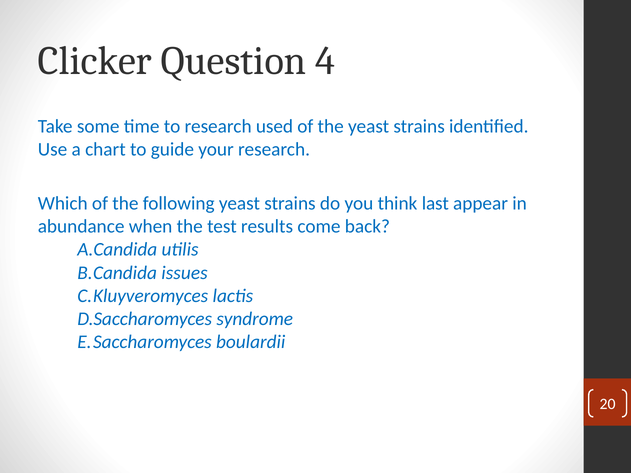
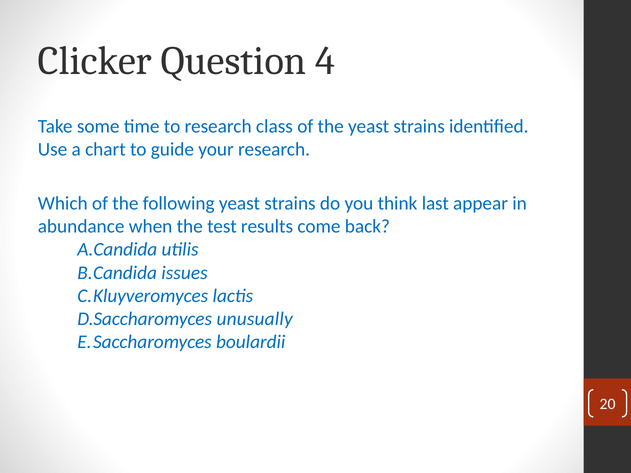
used: used -> class
syndrome: syndrome -> unusually
